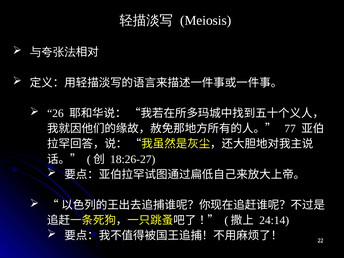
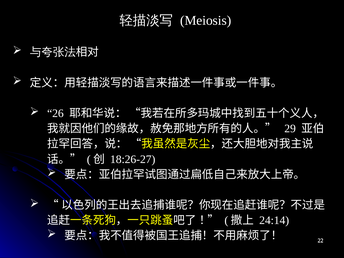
77: 77 -> 29
